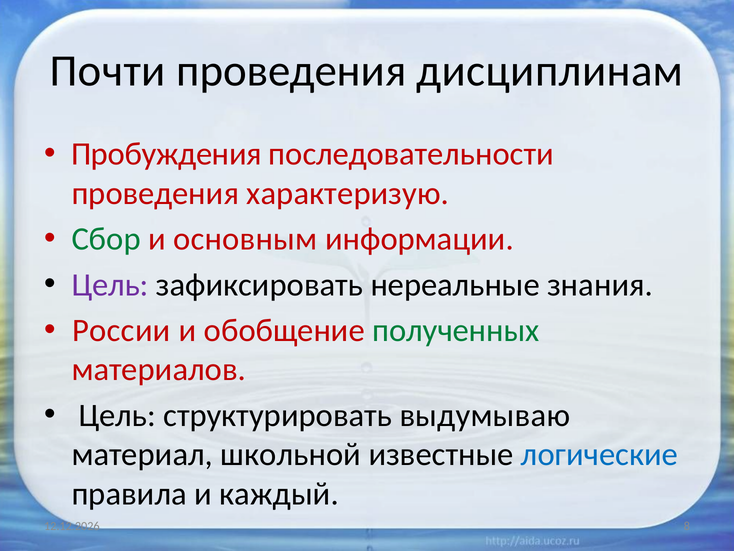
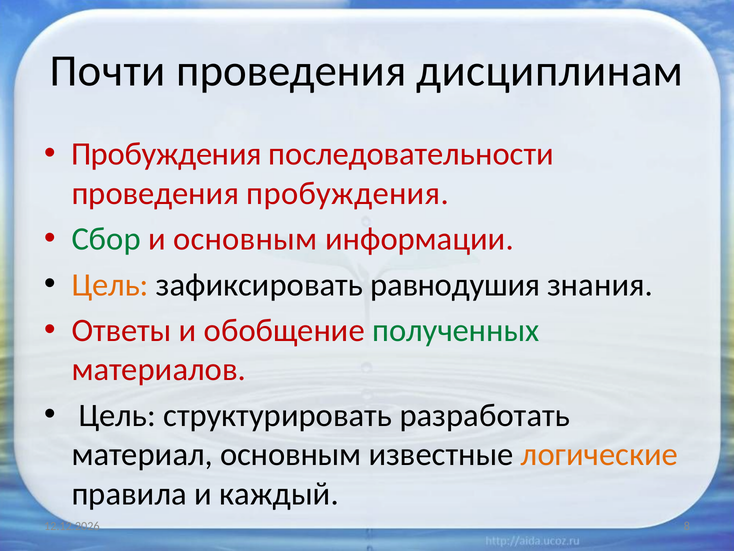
проведения характеризую: характеризую -> пробуждения
Цель at (110, 285) colour: purple -> orange
нереальные: нереальные -> равнодушия
России: России -> Ответы
выдумываю: выдумываю -> разработать
материал школьной: школьной -> основным
логические colour: blue -> orange
